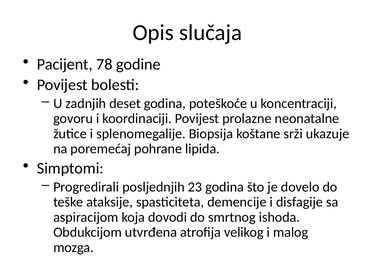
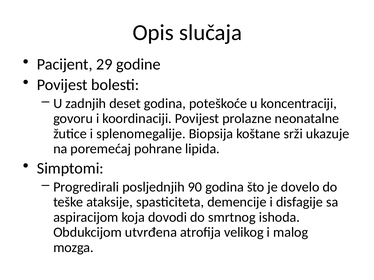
78: 78 -> 29
23: 23 -> 90
